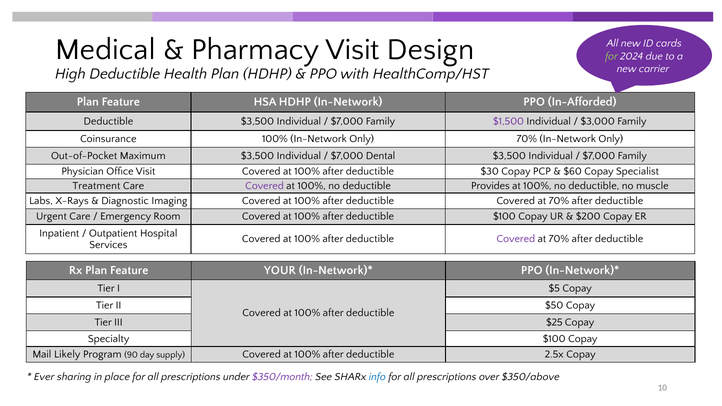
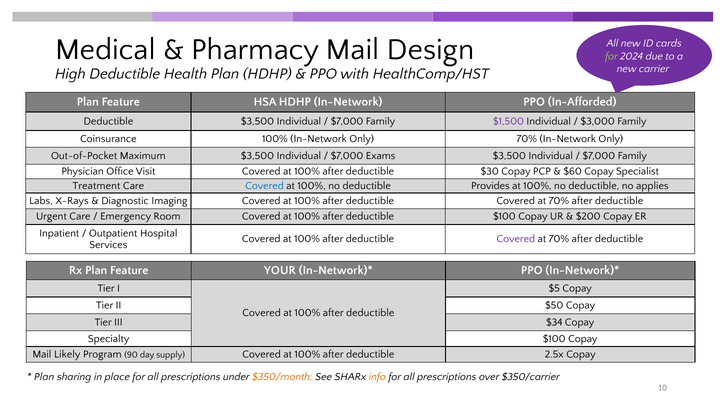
Pharmacy Visit: Visit -> Mail
Dental: Dental -> Exams
Covered at (265, 186) colour: purple -> blue
muscle: muscle -> applies
$25: $25 -> $34
Ever at (44, 377): Ever -> Plan
$350/month colour: purple -> orange
info colour: blue -> orange
$350/above: $350/above -> $350/carrier
